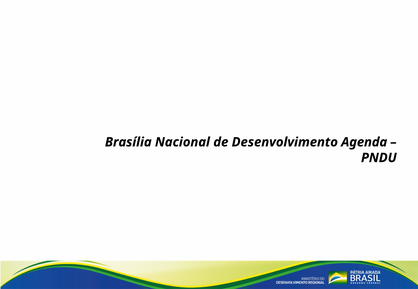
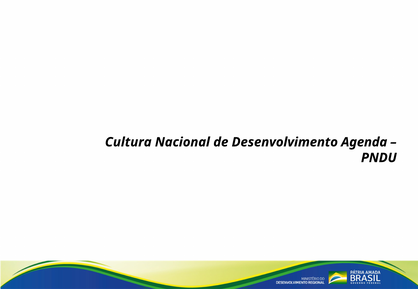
Brasília: Brasília -> Cultura
